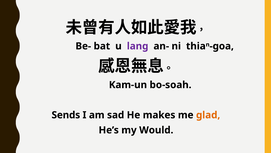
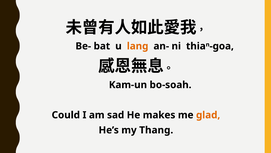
lang colour: purple -> orange
Sends: Sends -> Could
Would: Would -> Thang
